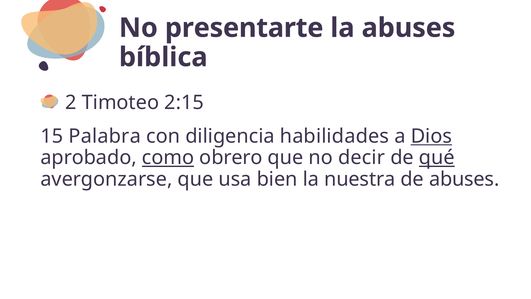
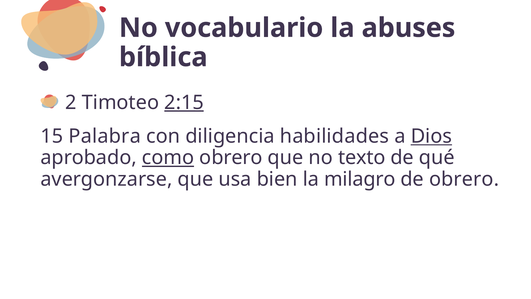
presentarte: presentarte -> vocabulario
2:15 underline: none -> present
decir: decir -> texto
qué underline: present -> none
nuestra: nuestra -> milagro
de abuses: abuses -> obrero
